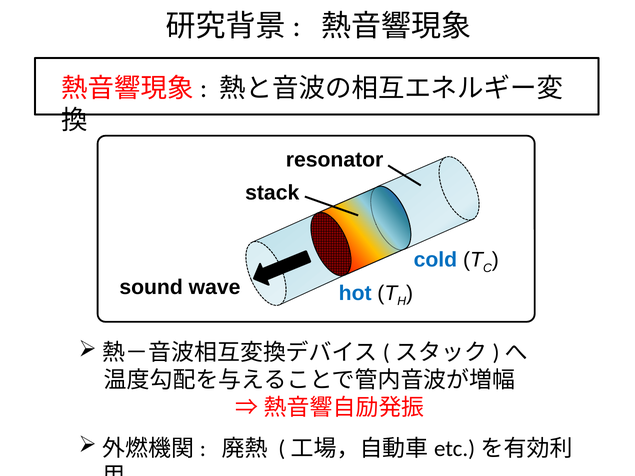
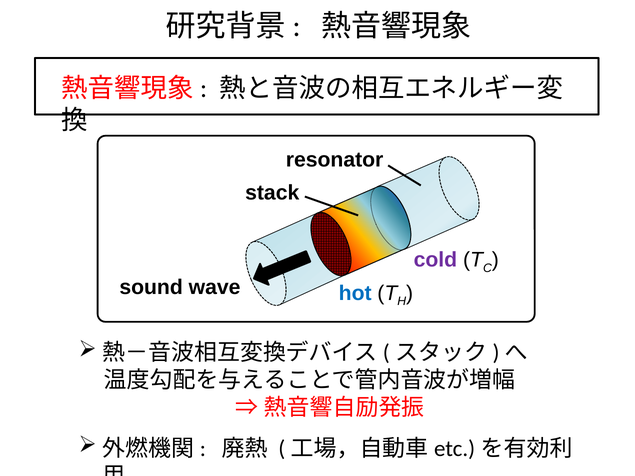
cold colour: blue -> purple
